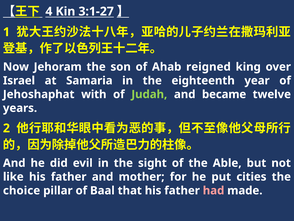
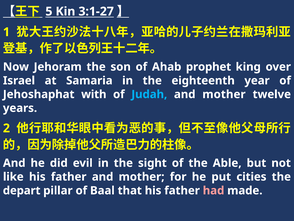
4: 4 -> 5
reigned: reigned -> prophet
Judah colour: light green -> light blue
became at (224, 94): became -> mother
choice: choice -> depart
